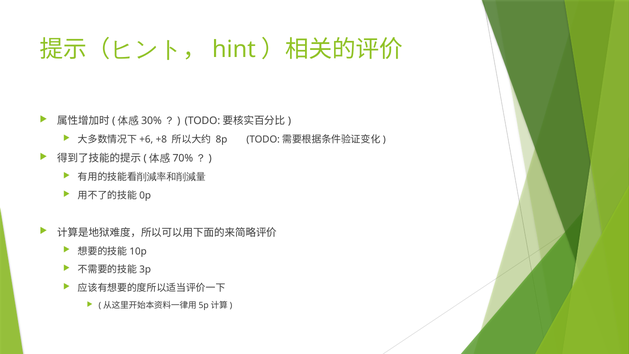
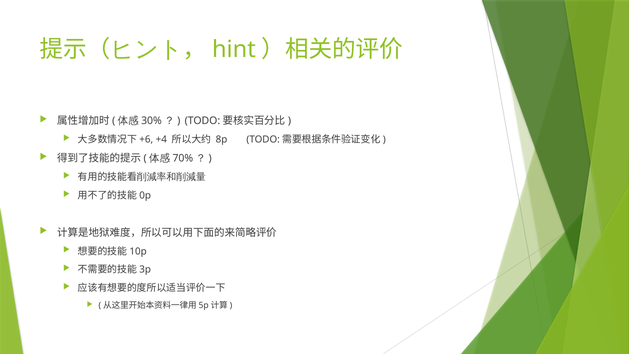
+8: +8 -> +4
